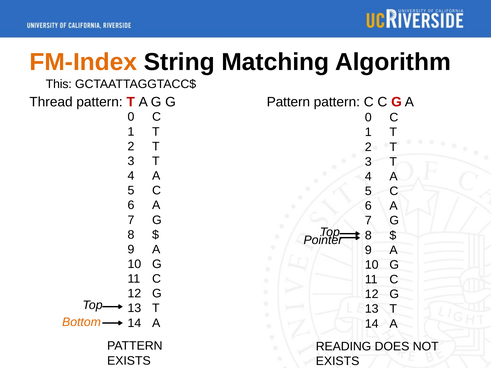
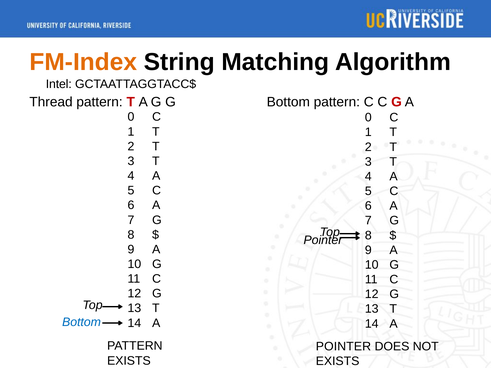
This: This -> Intel
Pattern at (288, 102): Pattern -> Bottom
Bottom at (82, 322) colour: orange -> blue
READING at (344, 347): READING -> POINTER
